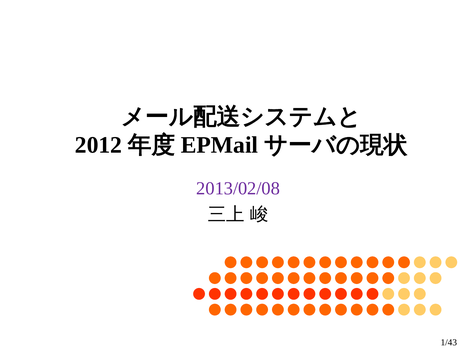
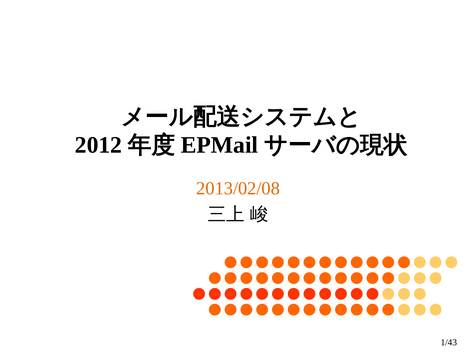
2013/02/08 colour: purple -> orange
